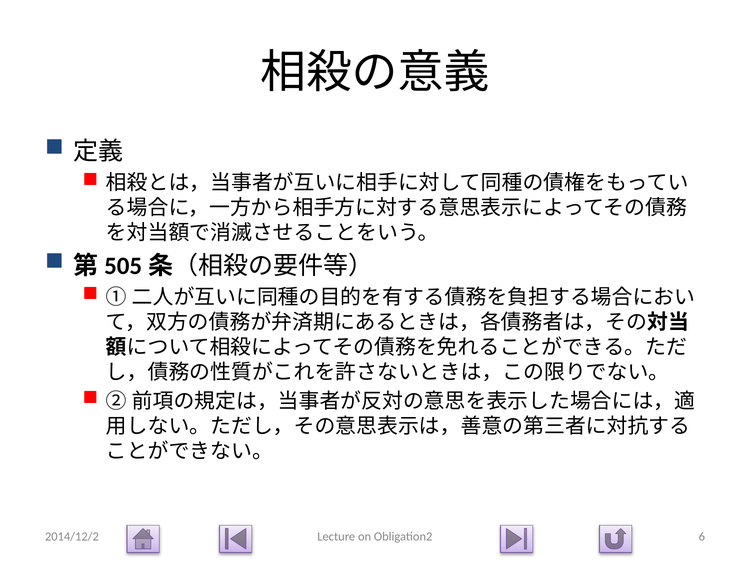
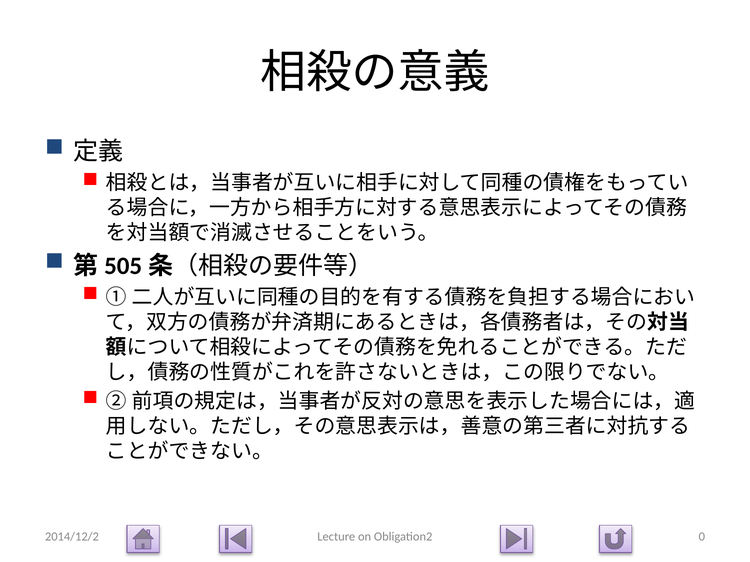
6: 6 -> 0
